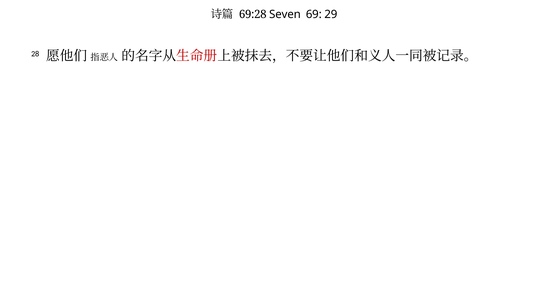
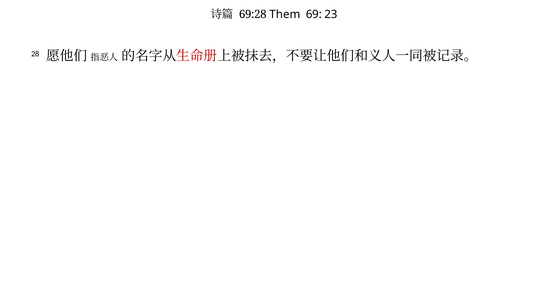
Seven: Seven -> Them
29: 29 -> 23
